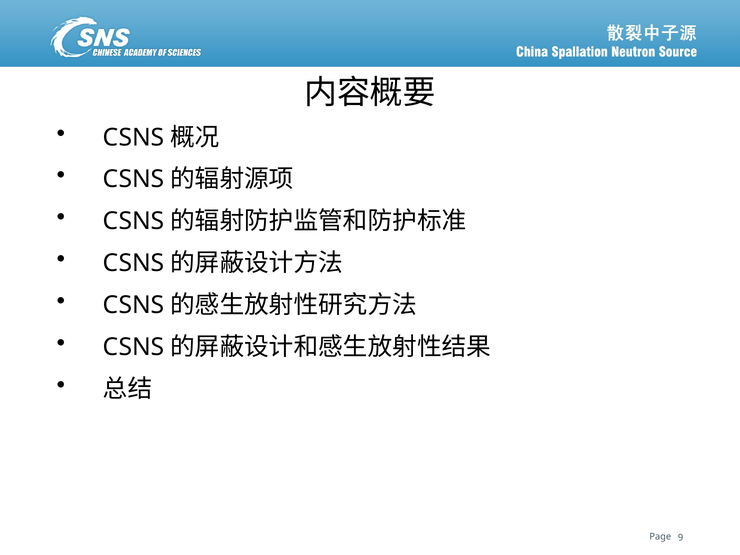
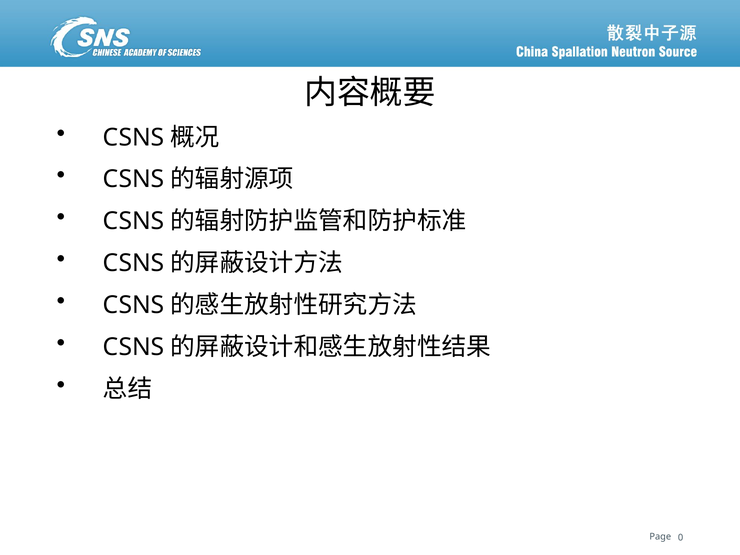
9: 9 -> 0
